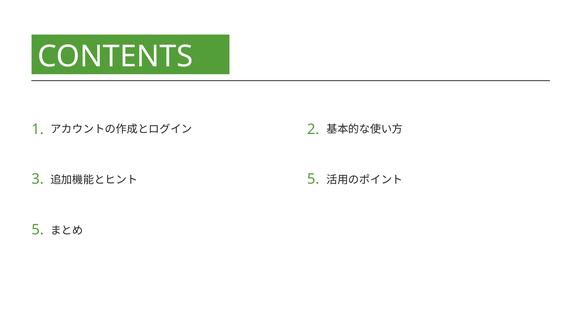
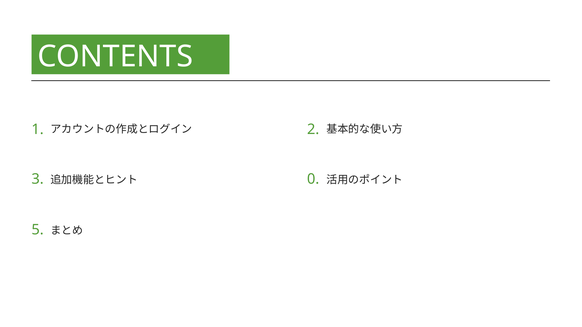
3 5: 5 -> 0
